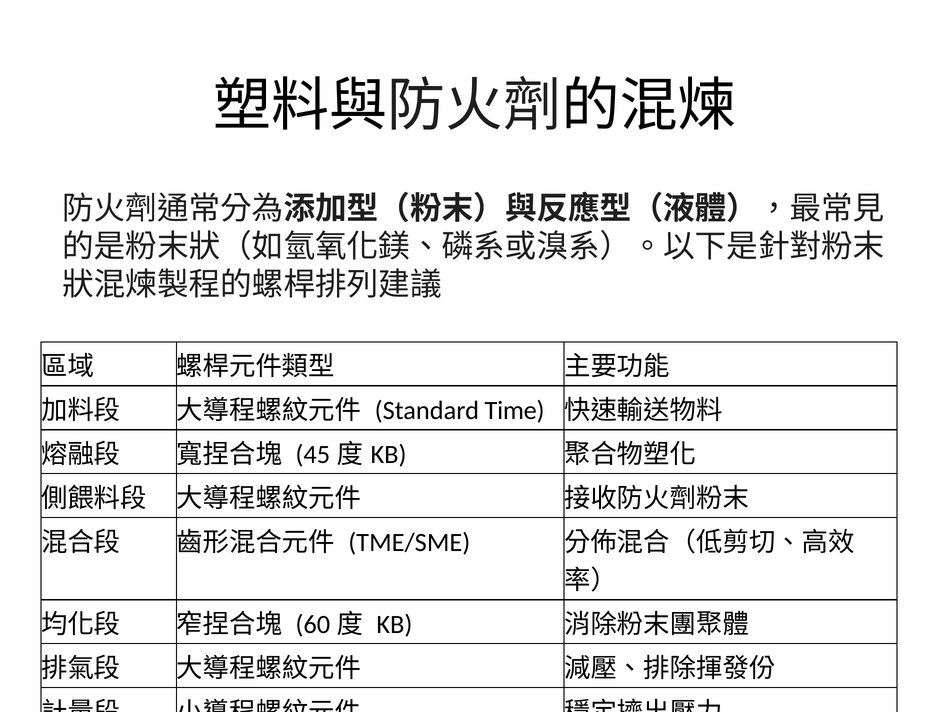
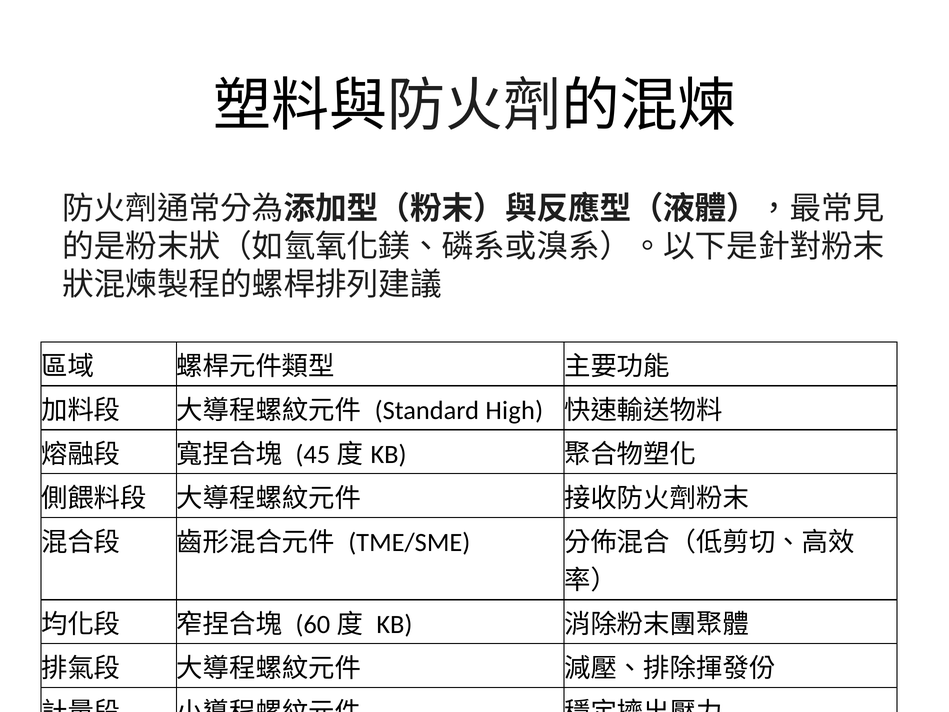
Time: Time -> High
